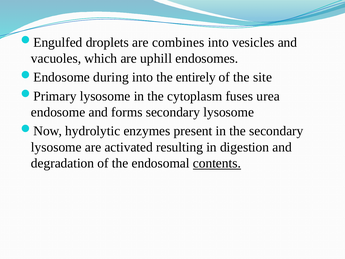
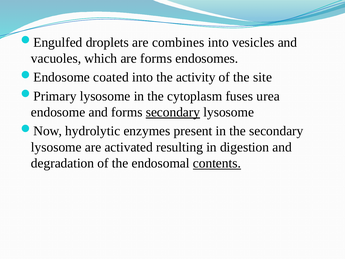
are uphill: uphill -> forms
during: during -> coated
entirely: entirely -> activity
secondary at (173, 112) underline: none -> present
